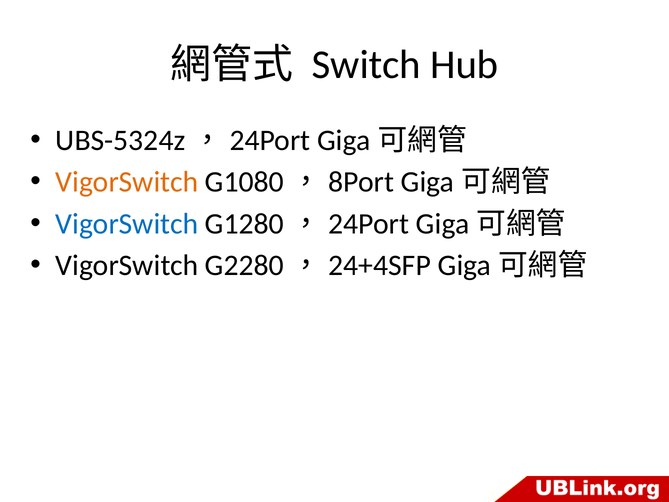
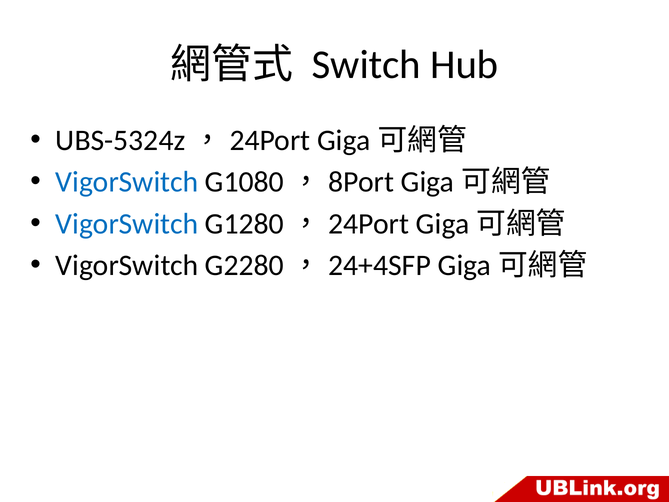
VigorSwitch at (127, 182) colour: orange -> blue
